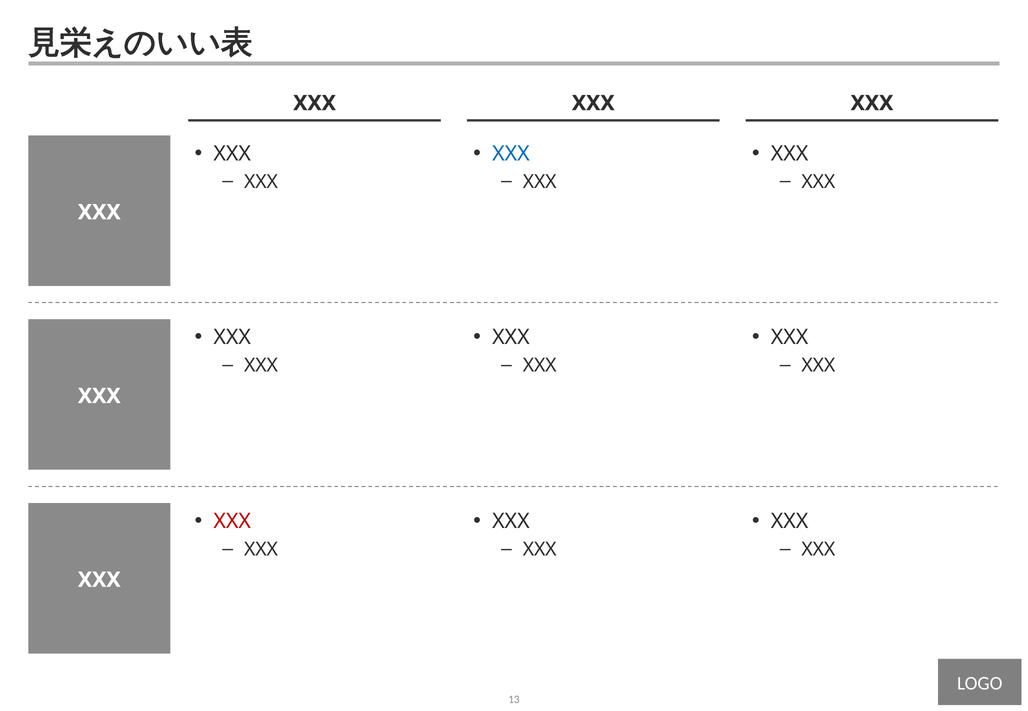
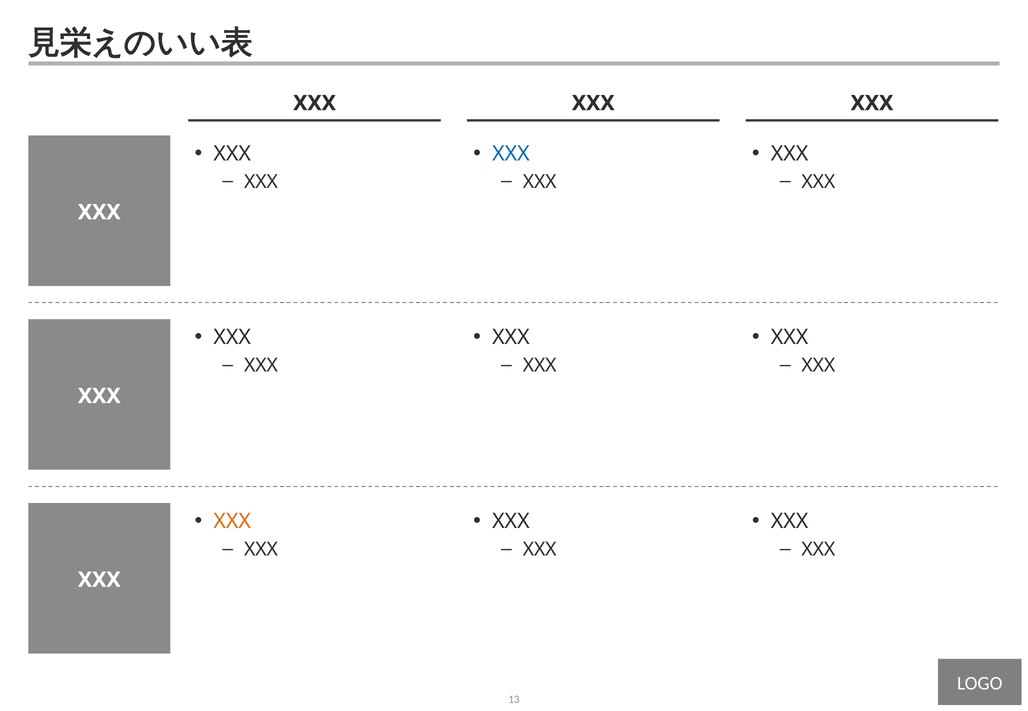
XXX at (232, 522) colour: red -> orange
